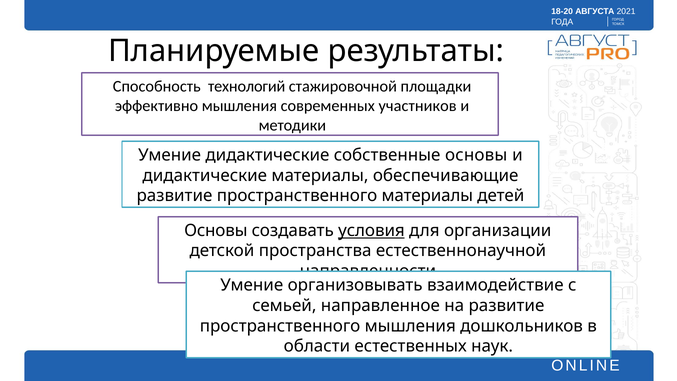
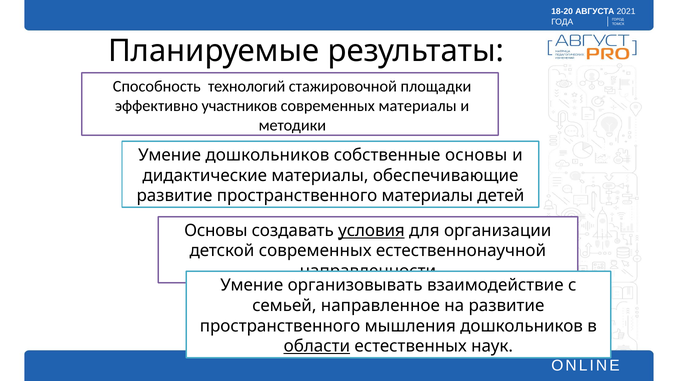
эффективно мышления: мышления -> участников
современных участников: участников -> материалы
Умение дидактические: дидактические -> дошкольников
детской пространства: пространства -> современных
области underline: none -> present
